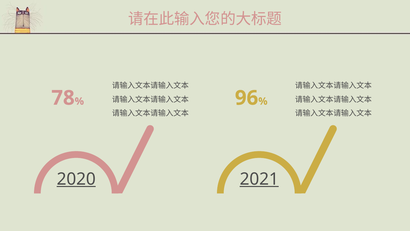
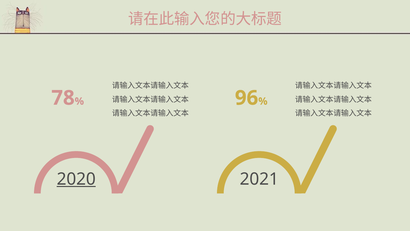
2021 underline: present -> none
